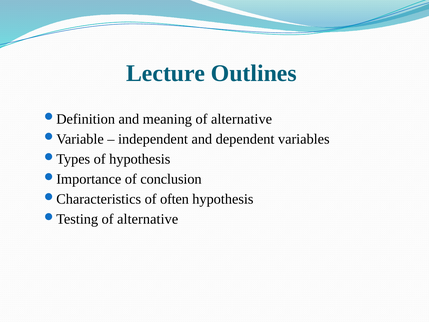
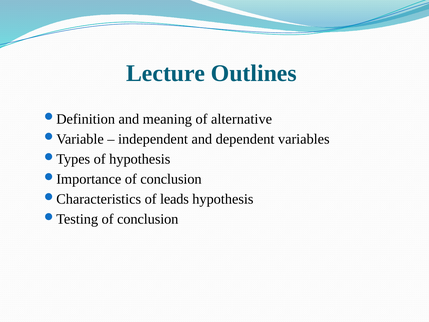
often: often -> leads
alternative at (148, 219): alternative -> conclusion
